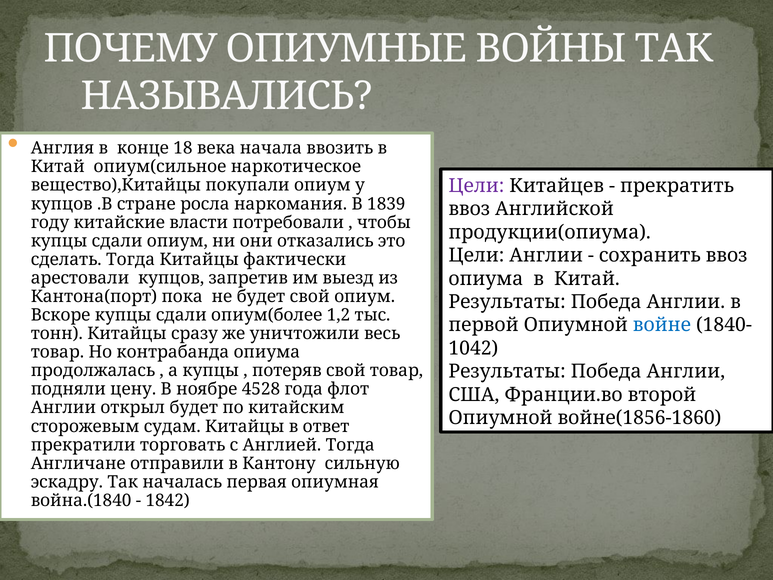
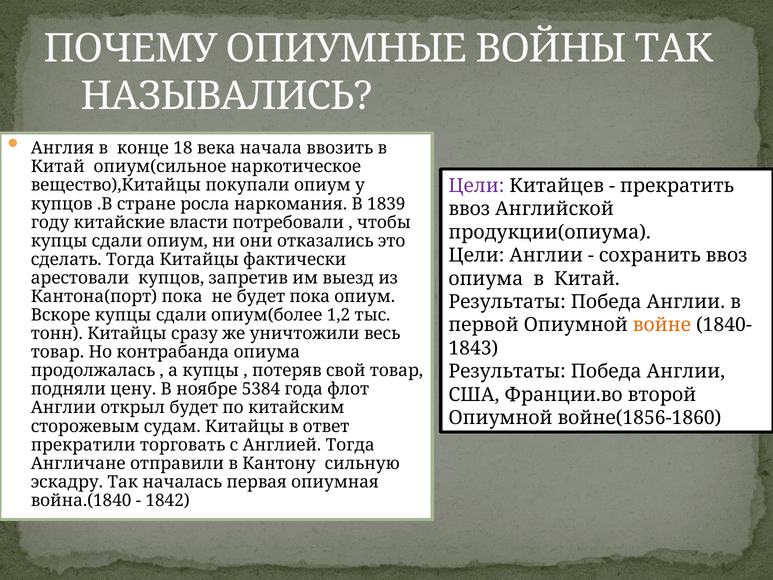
будет свой: свой -> пока
войне colour: blue -> orange
1042: 1042 -> 1843
4528: 4528 -> 5384
